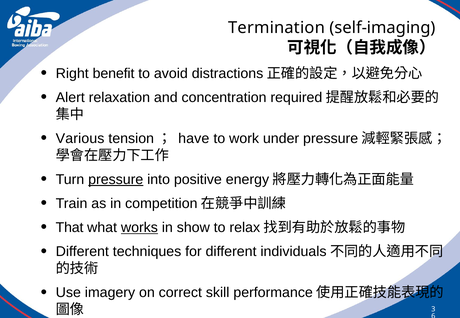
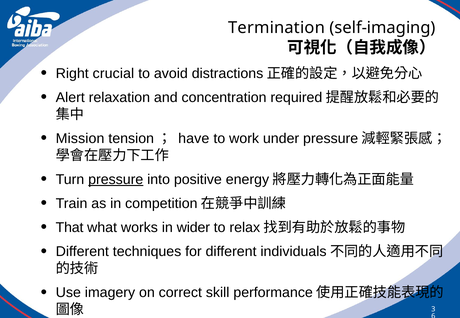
benefit: benefit -> crucial
Various: Various -> Mission
works underline: present -> none
show: show -> wider
